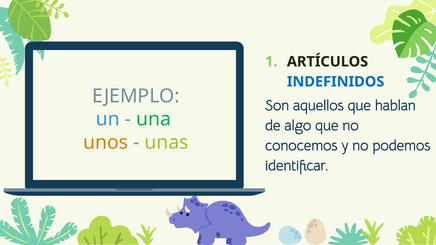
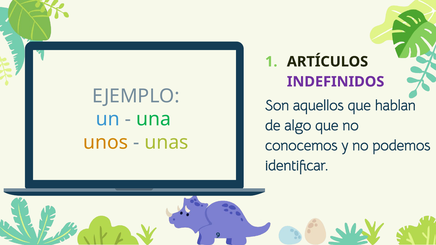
INDEFINIDOS colour: blue -> purple
